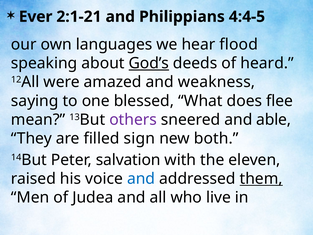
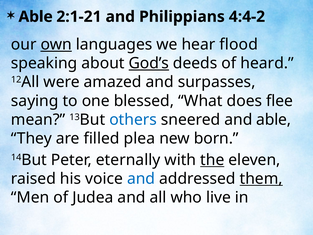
Ever at (36, 17): Ever -> Able
4:4-5: 4:4-5 -> 4:4-2
own underline: none -> present
weakness: weakness -> surpasses
others colour: purple -> blue
sign: sign -> plea
both: both -> born
salvation: salvation -> eternally
the underline: none -> present
